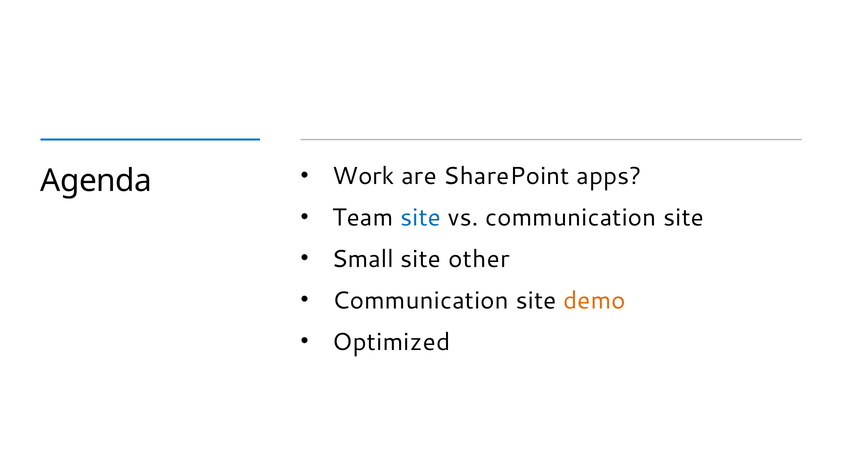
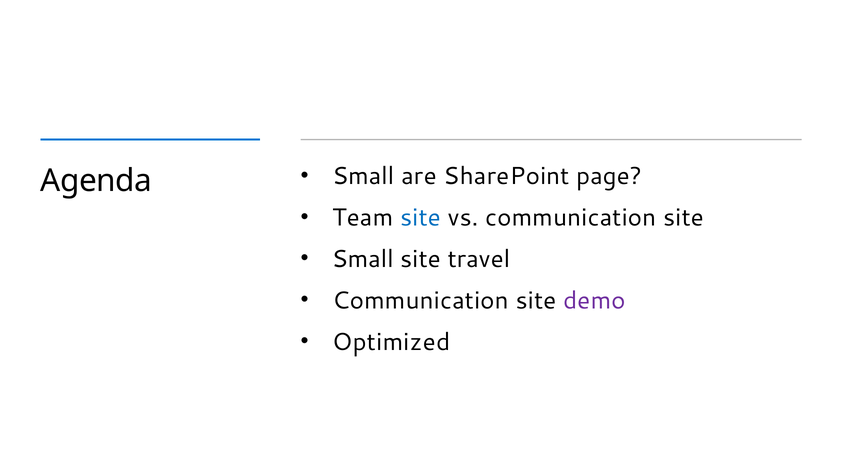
Work at (363, 176): Work -> Small
apps: apps -> page
other: other -> travel
demo colour: orange -> purple
